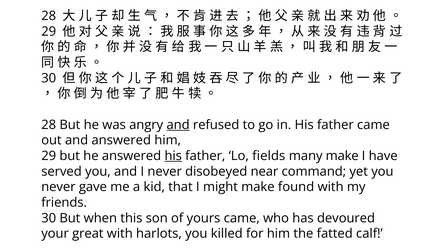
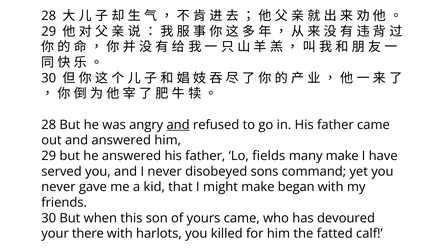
his at (173, 156) underline: present -> none
near: near -> sons
found: found -> began
great: great -> there
